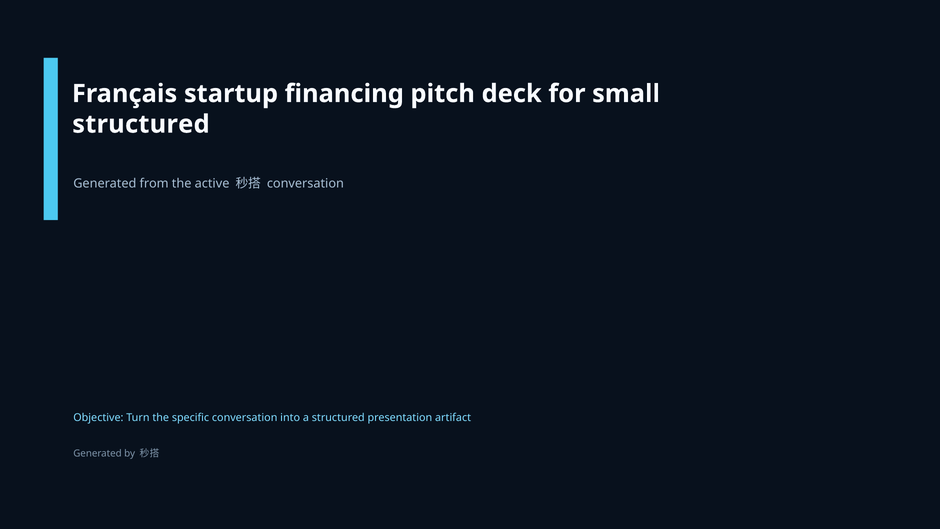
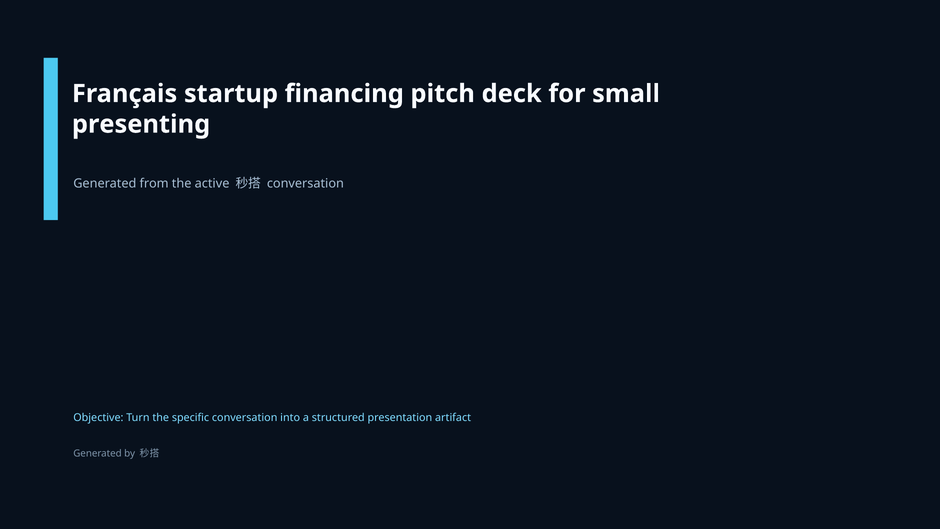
structured at (141, 124): structured -> presenting
